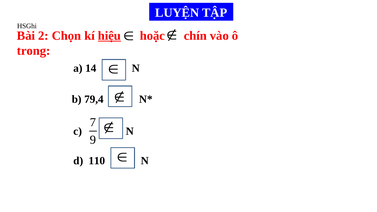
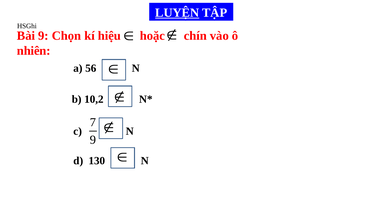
LUYỆN underline: none -> present
Bài 2: 2 -> 9
hiệu underline: present -> none
trong: trong -> nhiên
14: 14 -> 56
79,4: 79,4 -> 10,2
110: 110 -> 130
